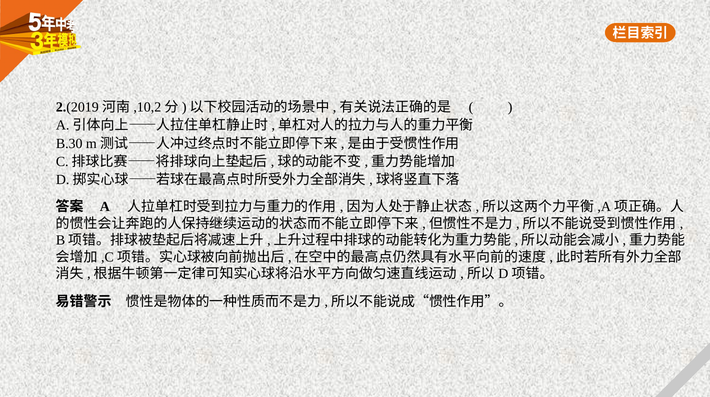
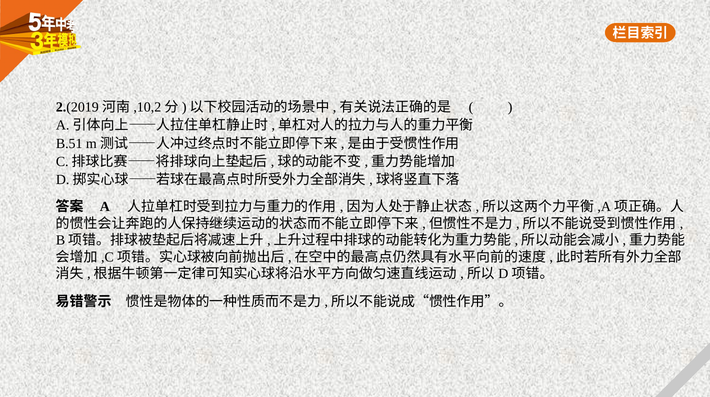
B.30: B.30 -> B.51
